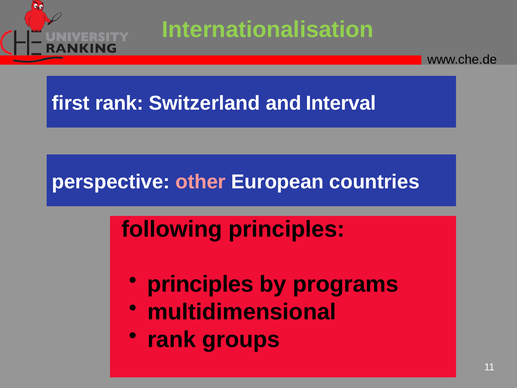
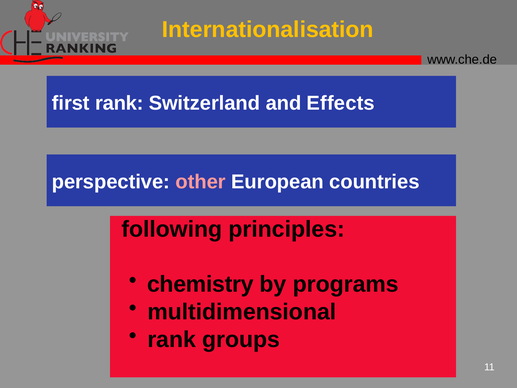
Internationalisation colour: light green -> yellow
Interval: Interval -> Effects
principles at (200, 284): principles -> chemistry
